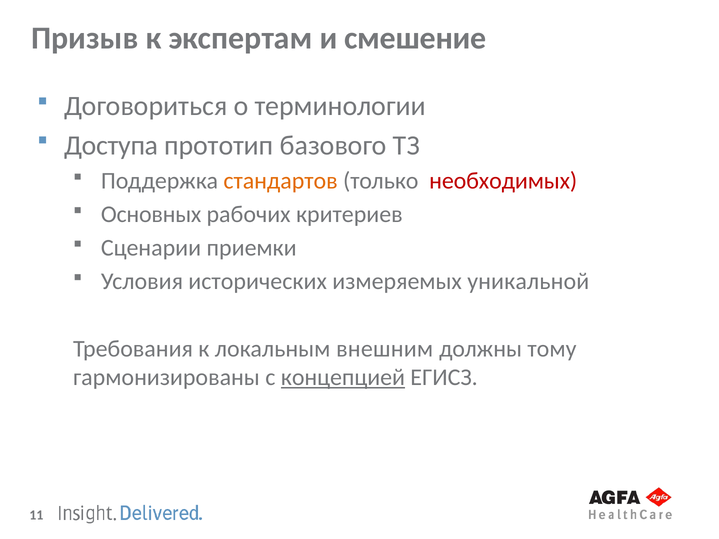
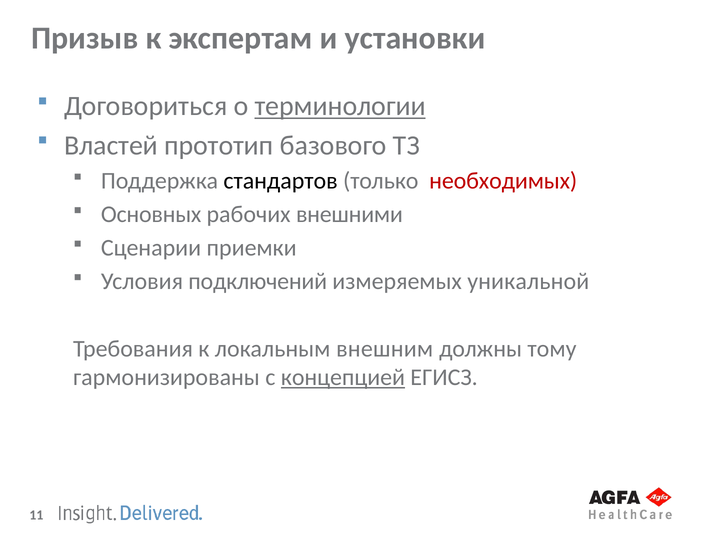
смешение: смешение -> установки
терминологии underline: none -> present
Доступа: Доступа -> Властей
стандартов colour: orange -> black
критериев: критериев -> внешними
исторических: исторических -> подключений
